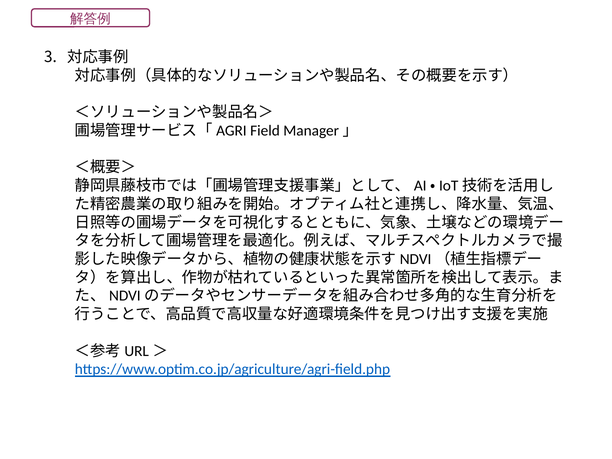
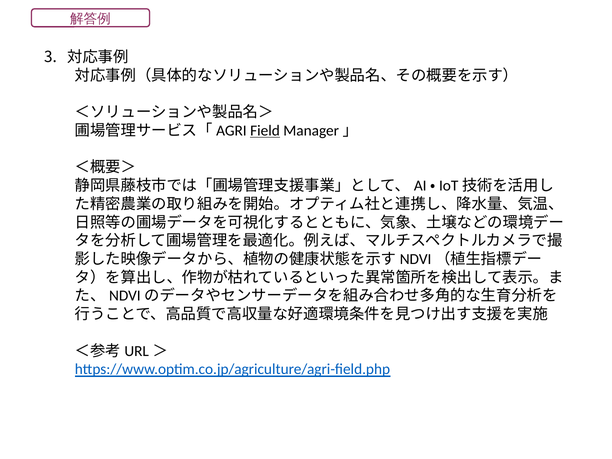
Field underline: none -> present
